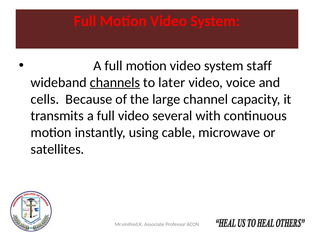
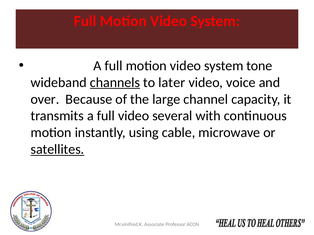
staff: staff -> tone
cells: cells -> over
satellites underline: none -> present
